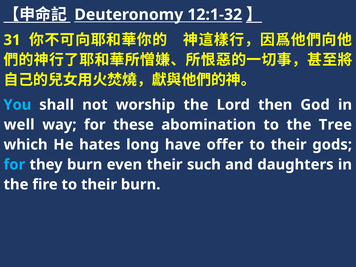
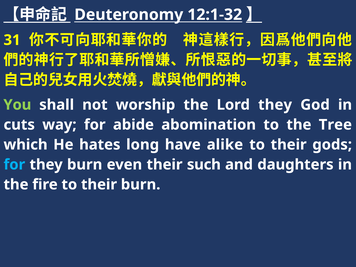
You colour: light blue -> light green
Lord then: then -> they
well: well -> cuts
these: these -> abide
offer: offer -> alike
